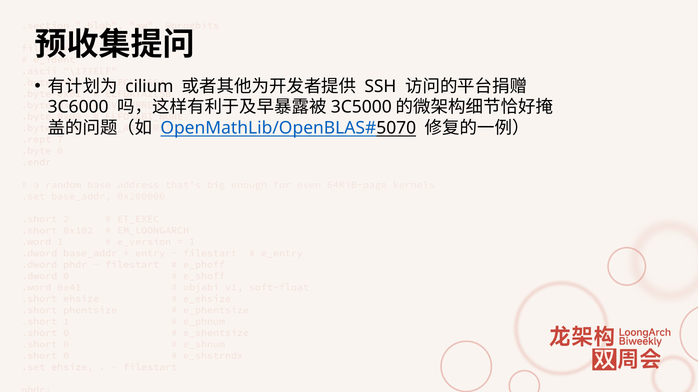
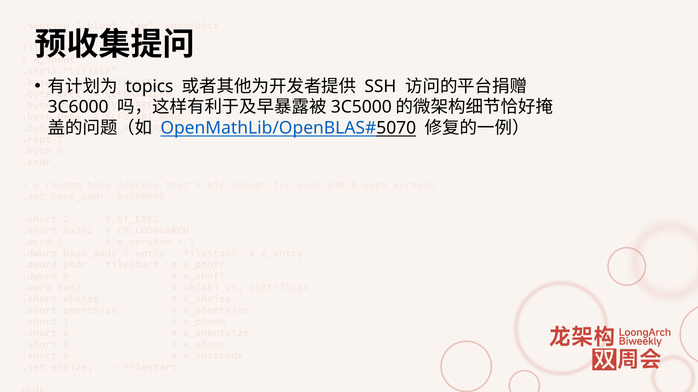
cilium: cilium -> topics
